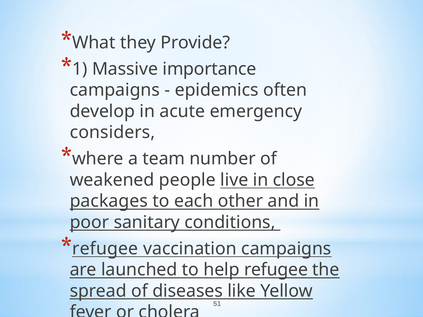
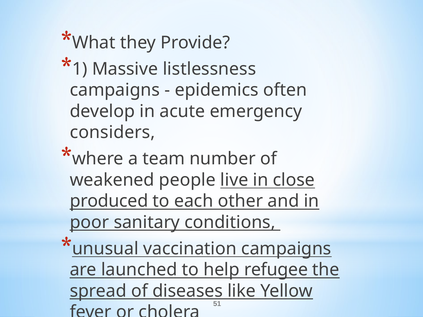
importance: importance -> listlessness
packages: packages -> produced
refugee at (105, 249): refugee -> unusual
